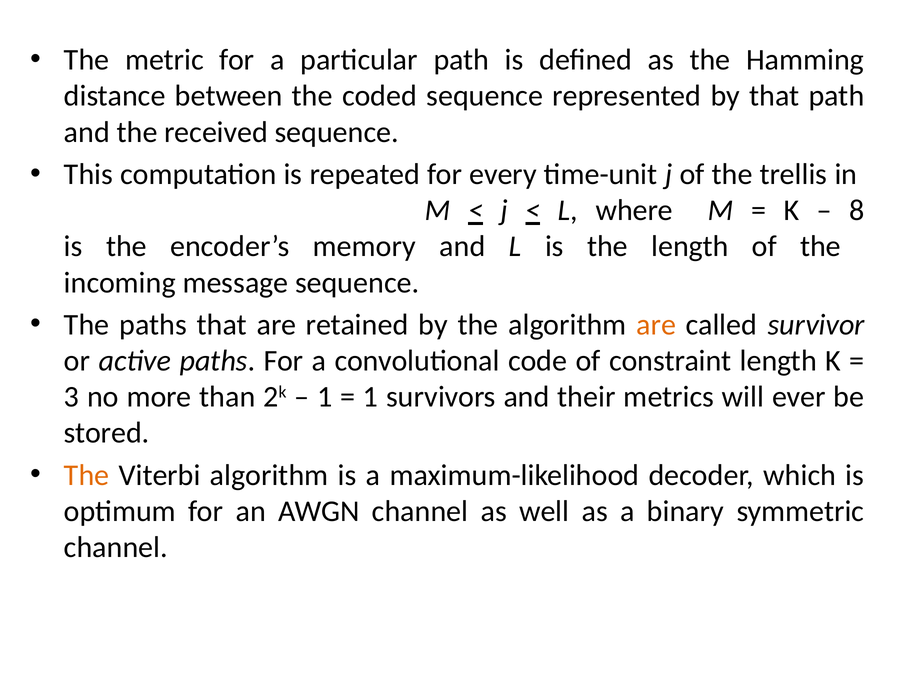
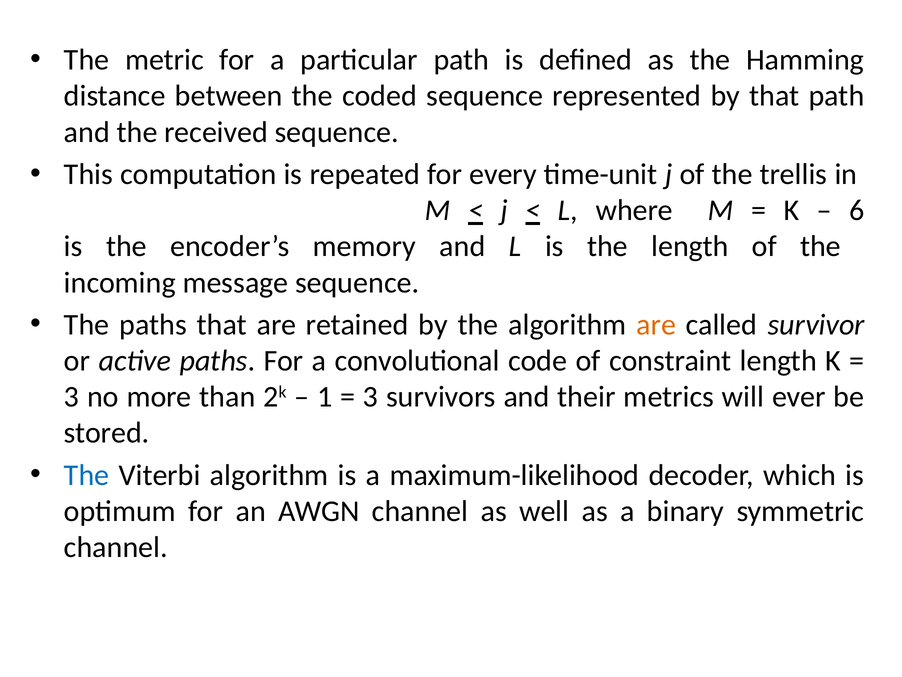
8: 8 -> 6
1 at (371, 397): 1 -> 3
The at (87, 475) colour: orange -> blue
